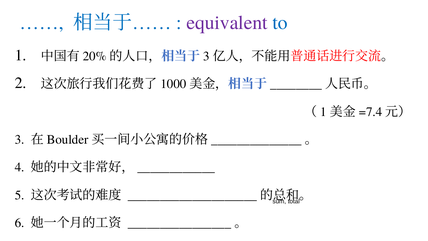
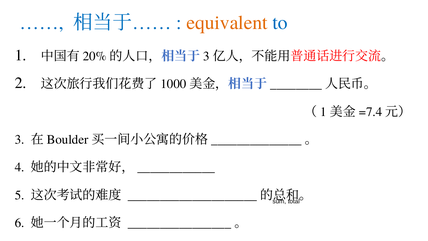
equivalent colour: purple -> orange
